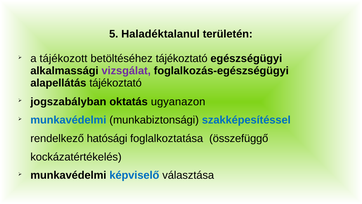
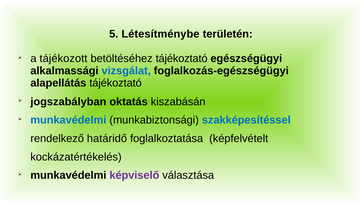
Haladéktalanul: Haladéktalanul -> Létesítménybe
vizsgálat colour: purple -> blue
ugyanazon: ugyanazon -> kiszabásán
hatósági: hatósági -> határidő
összefüggő: összefüggő -> képfelvételt
képviselő colour: blue -> purple
